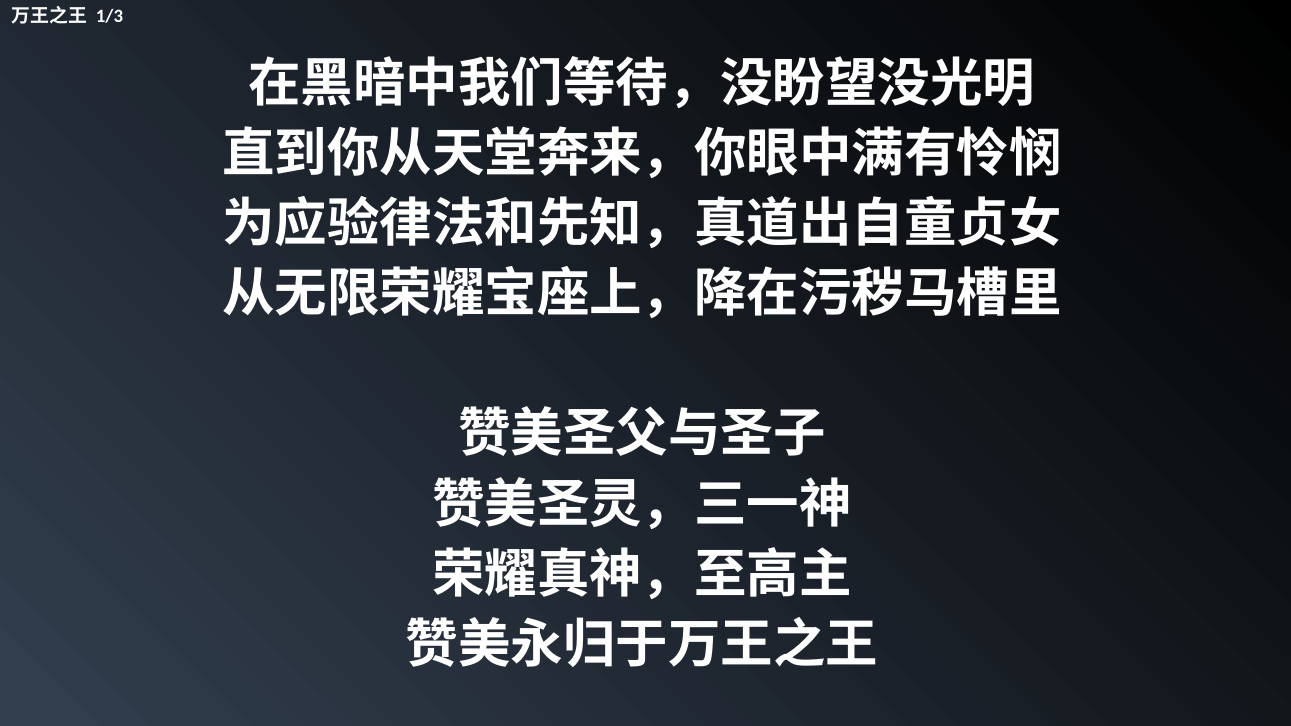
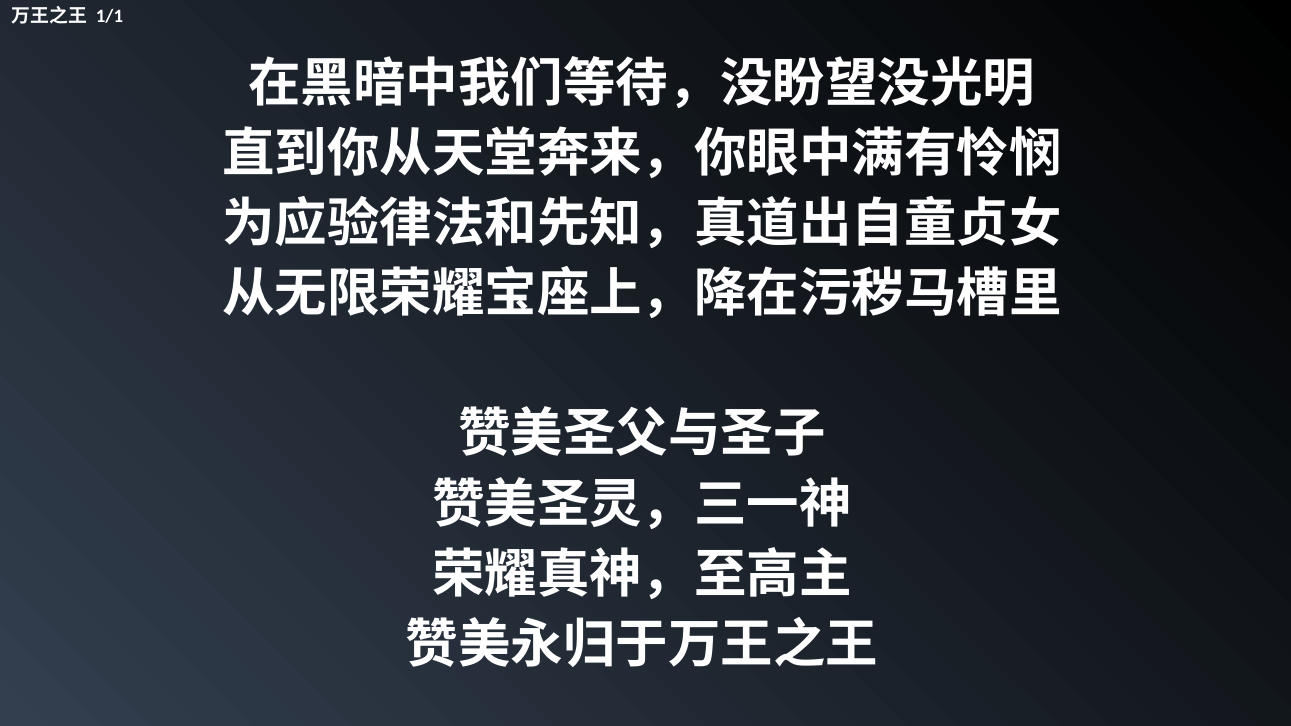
1/3: 1/3 -> 1/1
